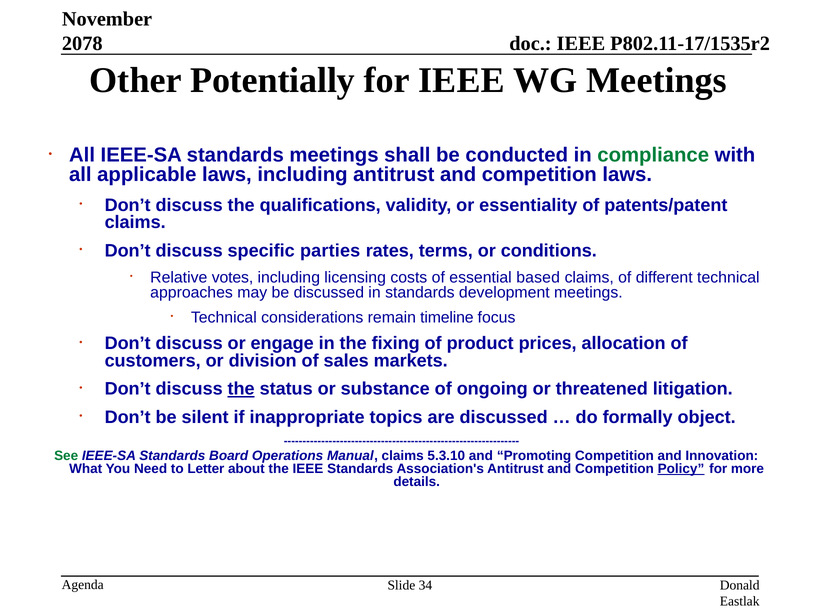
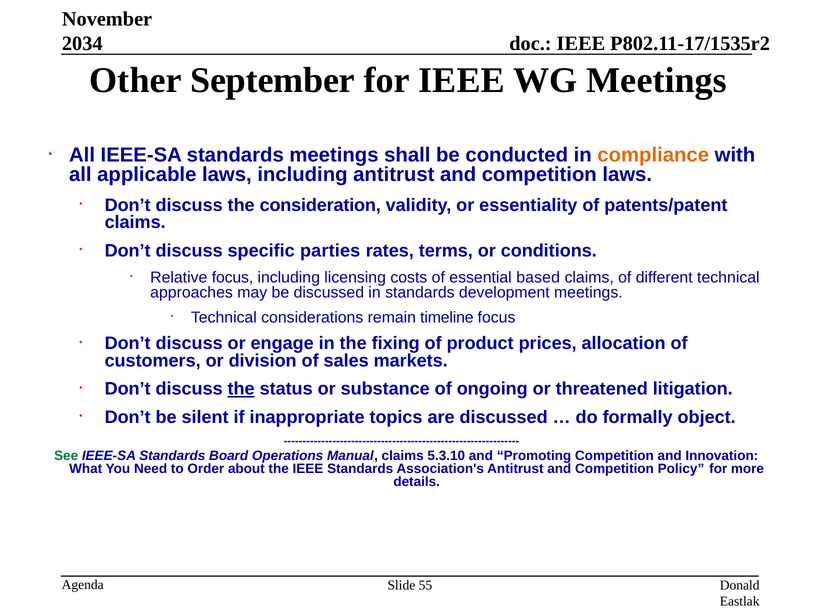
2078: 2078 -> 2034
Potentially: Potentially -> September
compliance colour: green -> orange
qualifications: qualifications -> consideration
Relative votes: votes -> focus
Letter: Letter -> Order
Policy underline: present -> none
34: 34 -> 55
